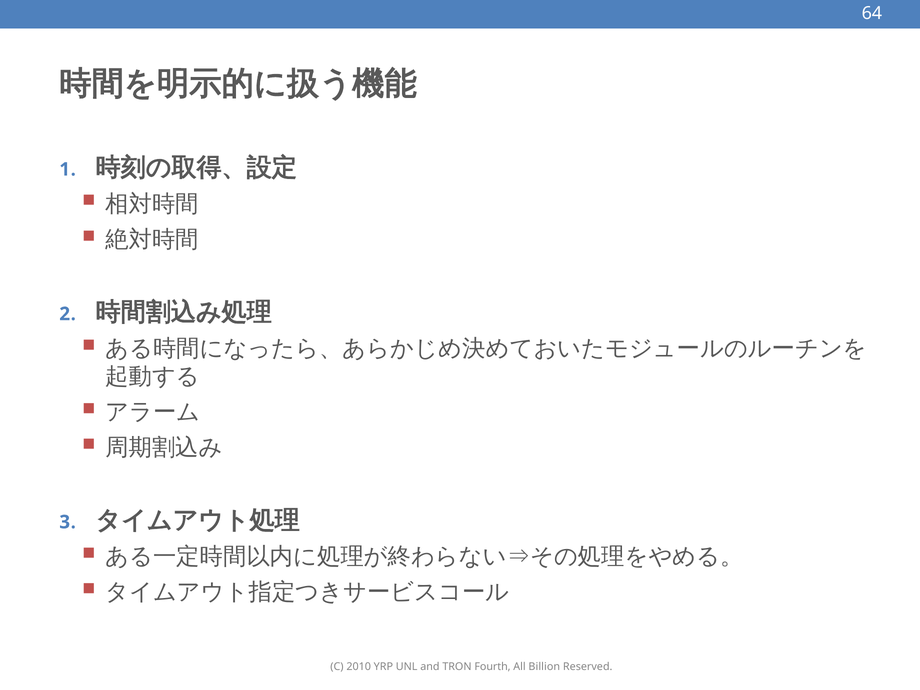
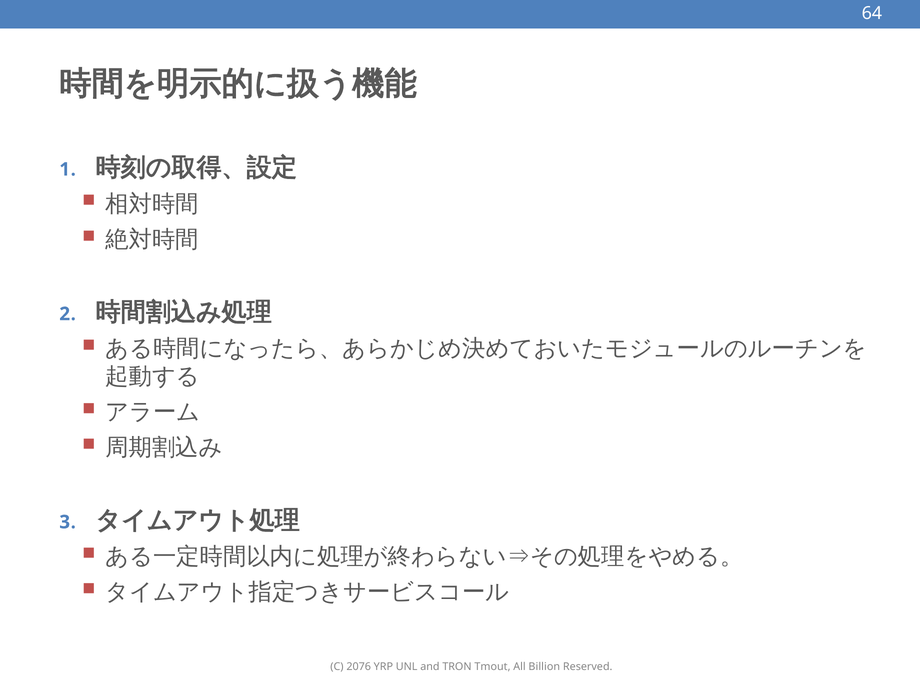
2010: 2010 -> 2076
Fourth: Fourth -> Tmout
